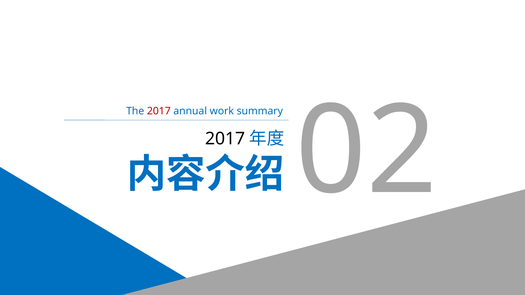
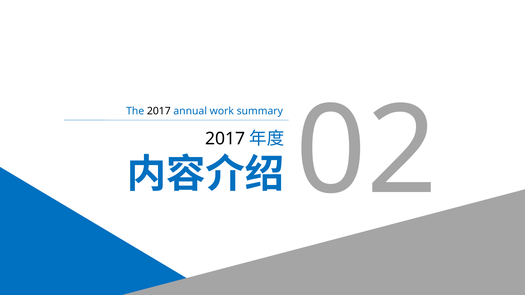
2017 at (159, 111) colour: red -> black
